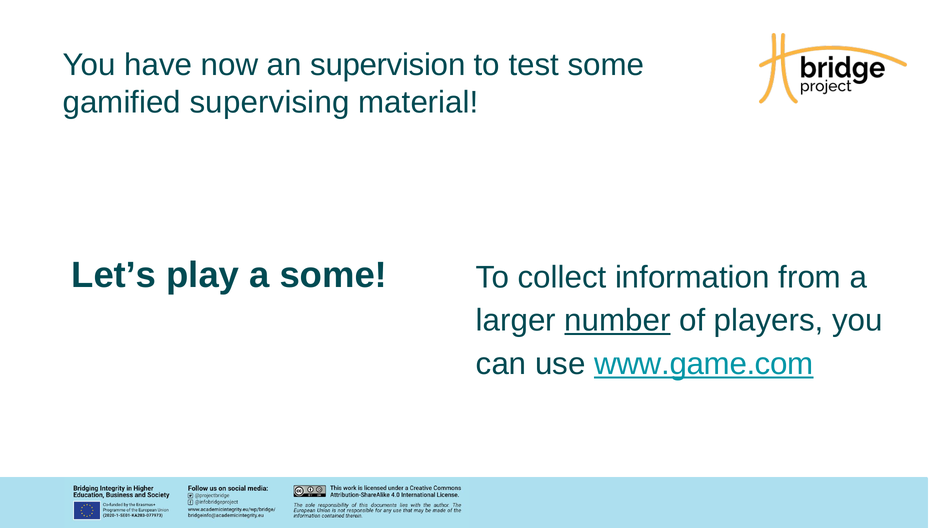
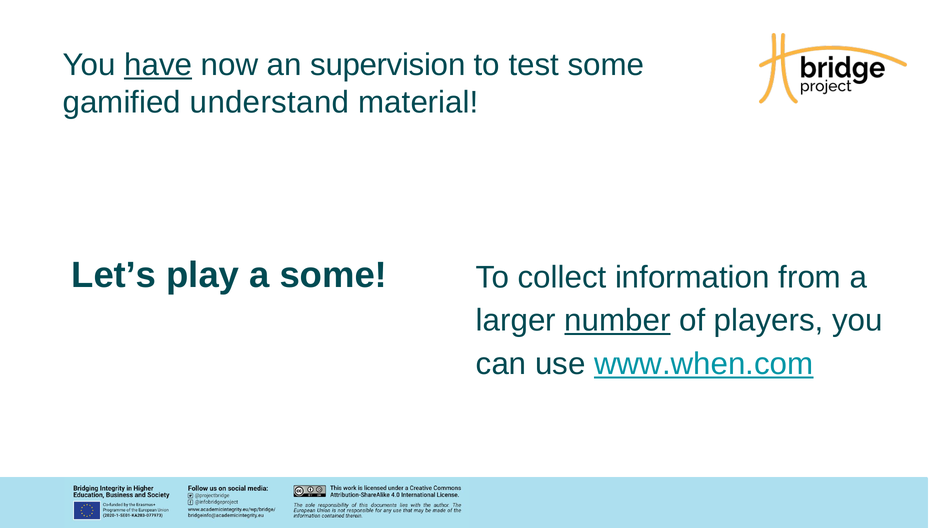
have underline: none -> present
supervising: supervising -> understand
www.game.com: www.game.com -> www.when.com
